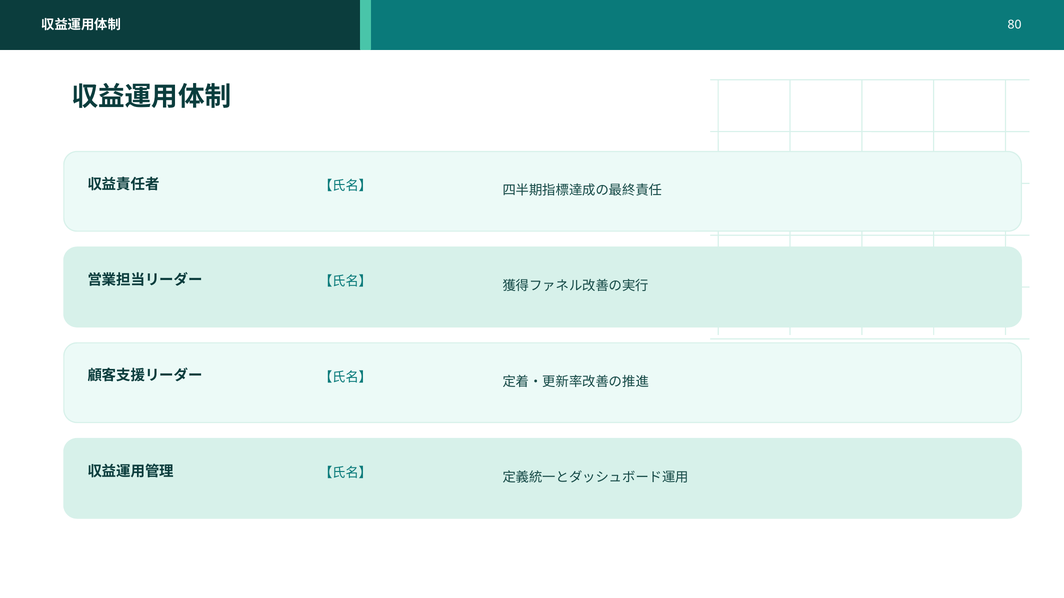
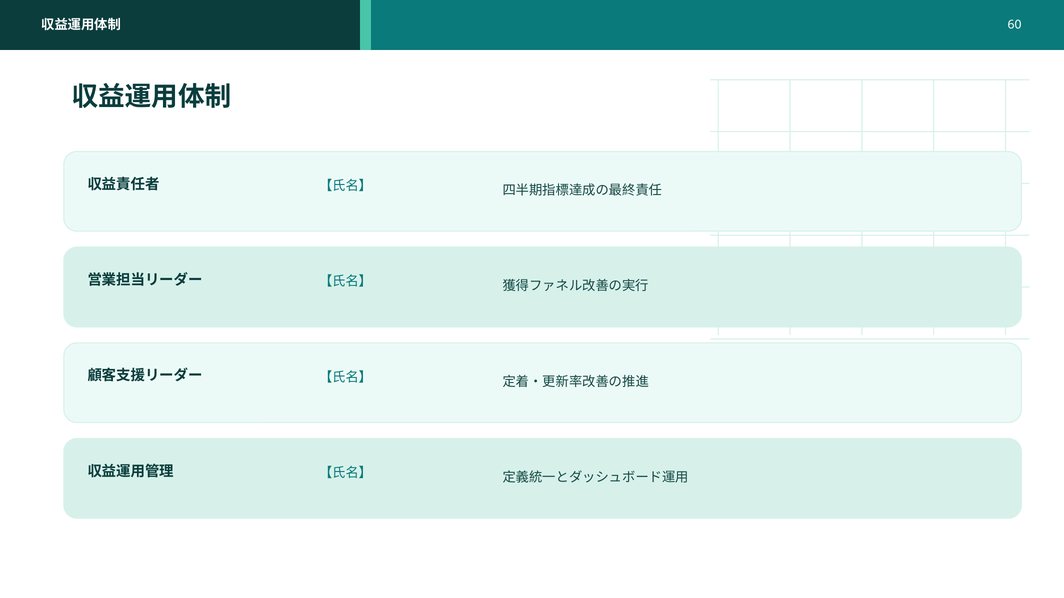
80: 80 -> 60
